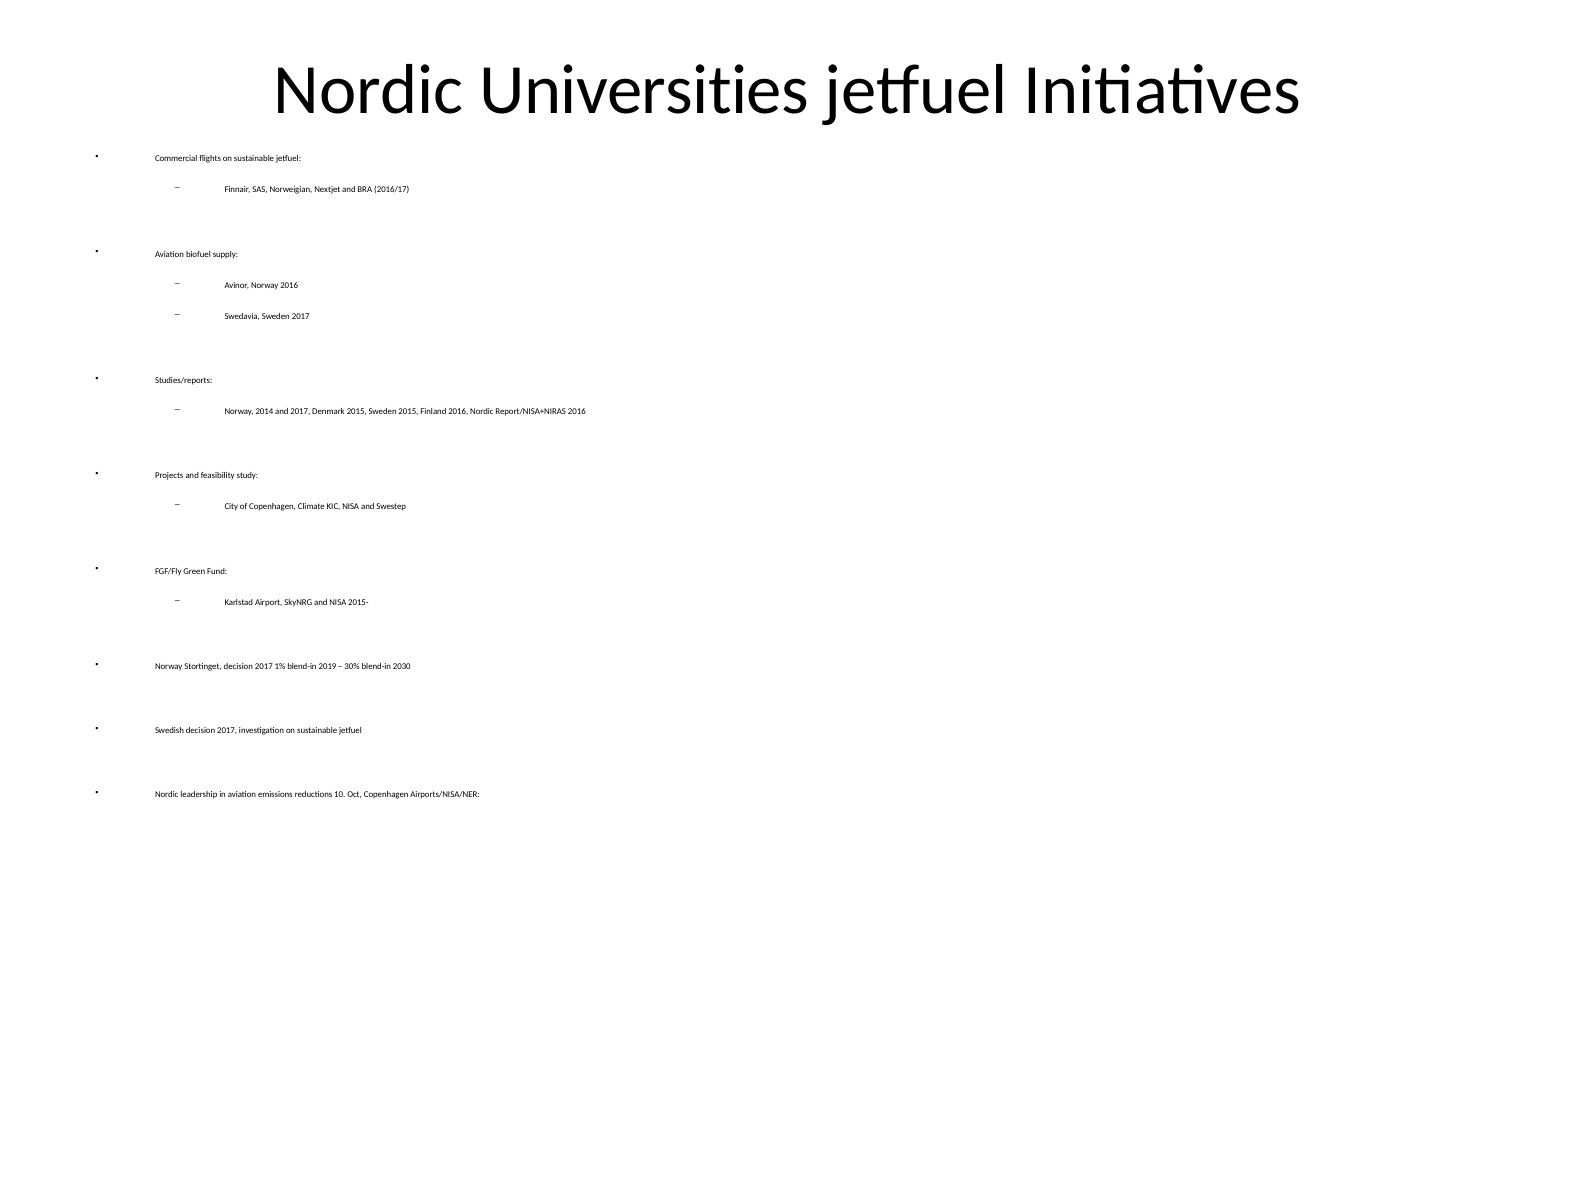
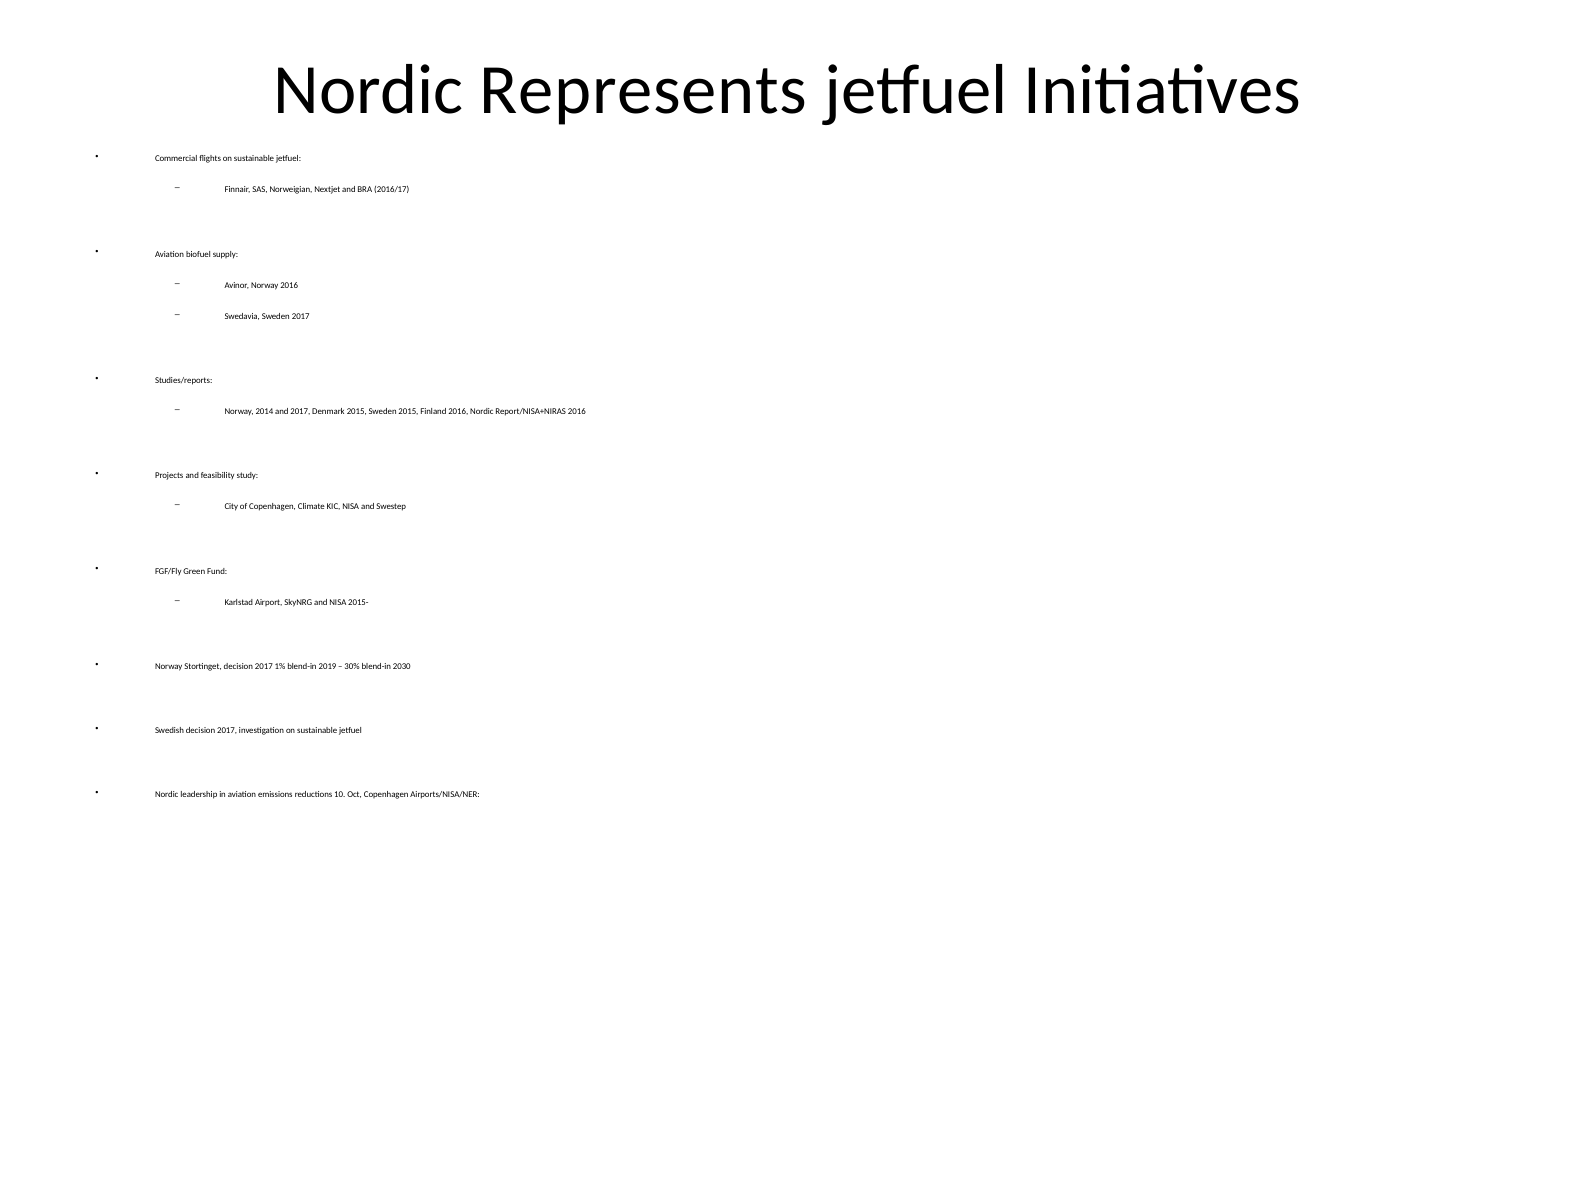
Universities: Universities -> Represents
